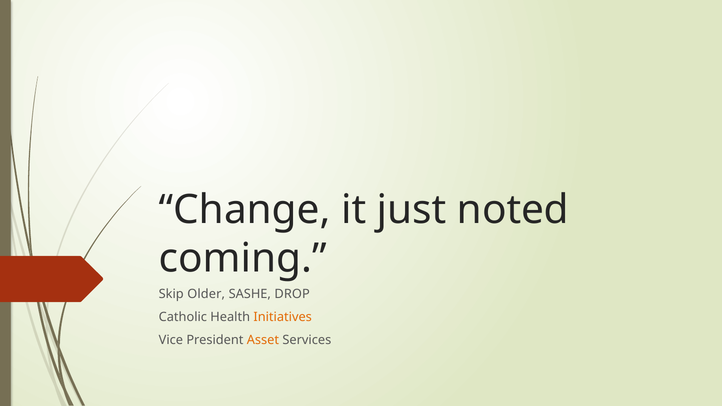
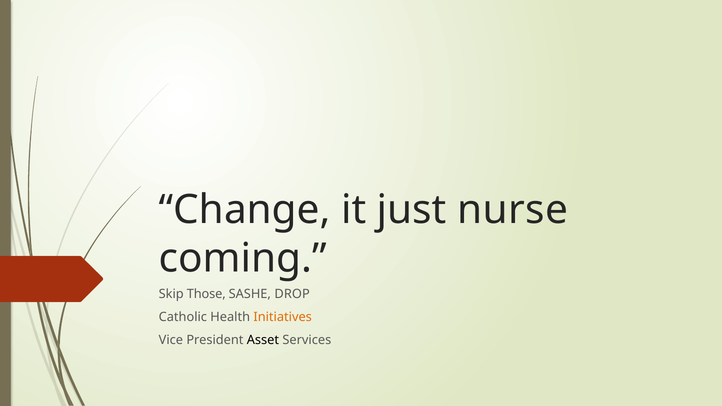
noted: noted -> nurse
Older: Older -> Those
Asset colour: orange -> black
